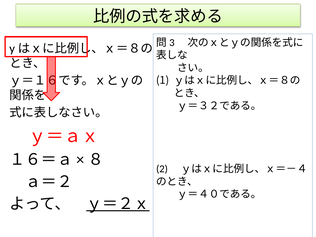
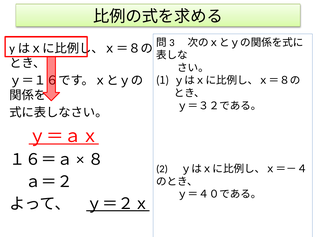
ｙ＝ａｘ underline: none -> present
